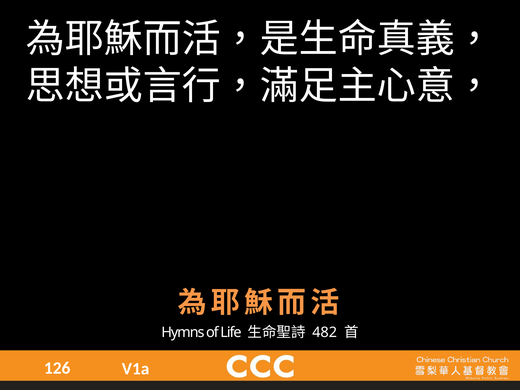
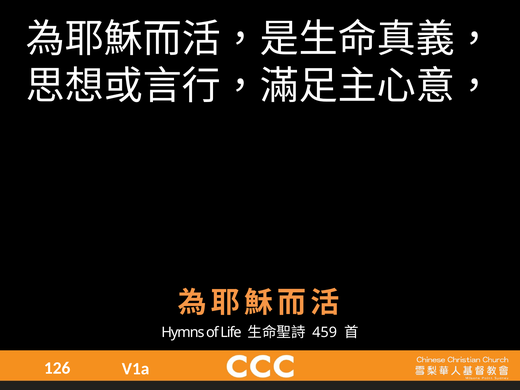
482: 482 -> 459
